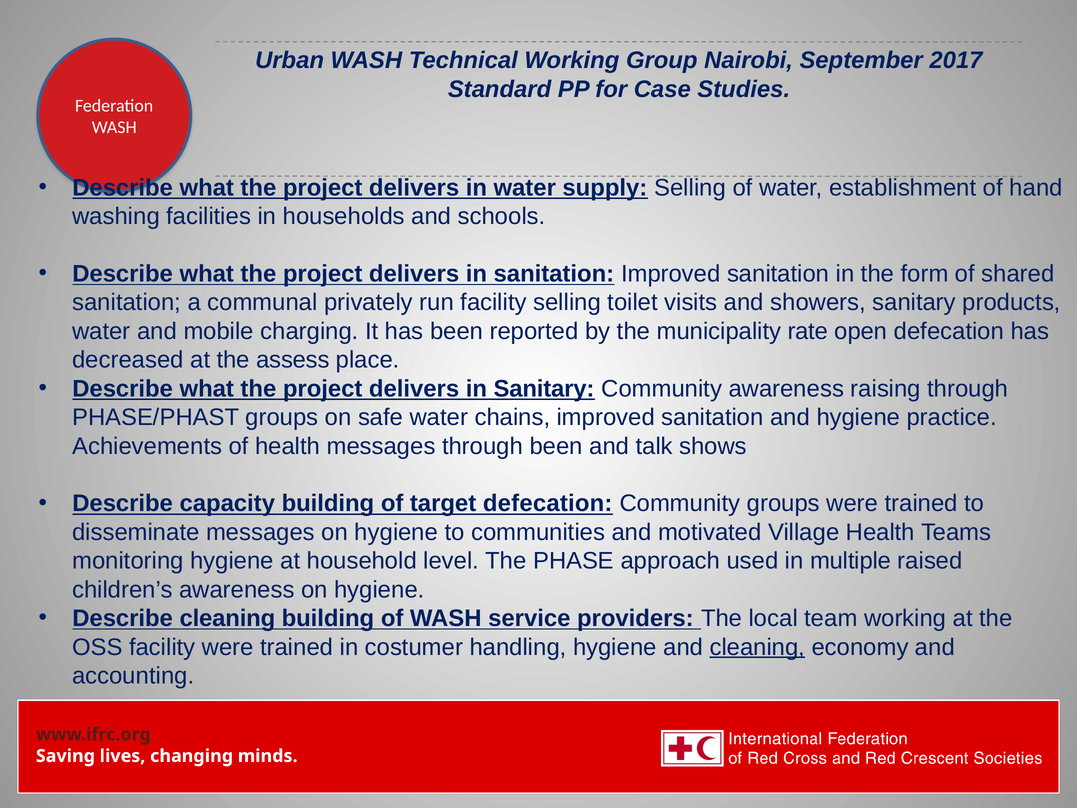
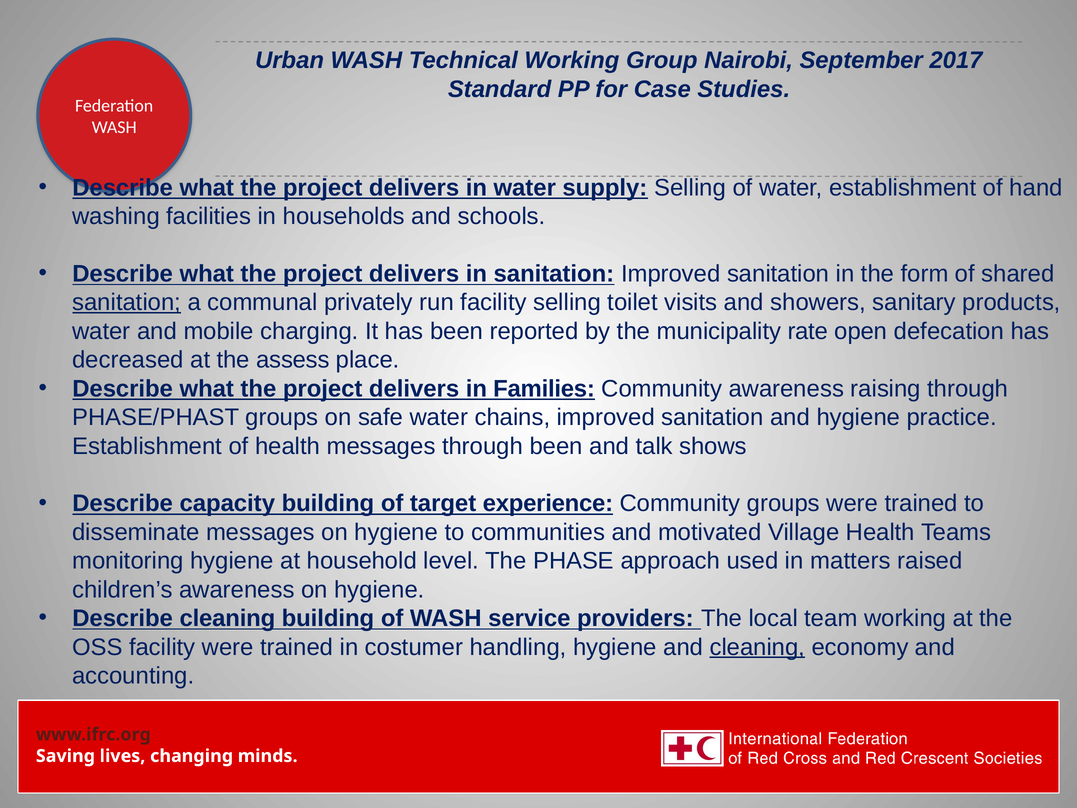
sanitation at (127, 302) underline: none -> present
in Sanitary: Sanitary -> Families
Achievements at (147, 446): Achievements -> Establishment
target defecation: defecation -> experience
multiple: multiple -> matters
